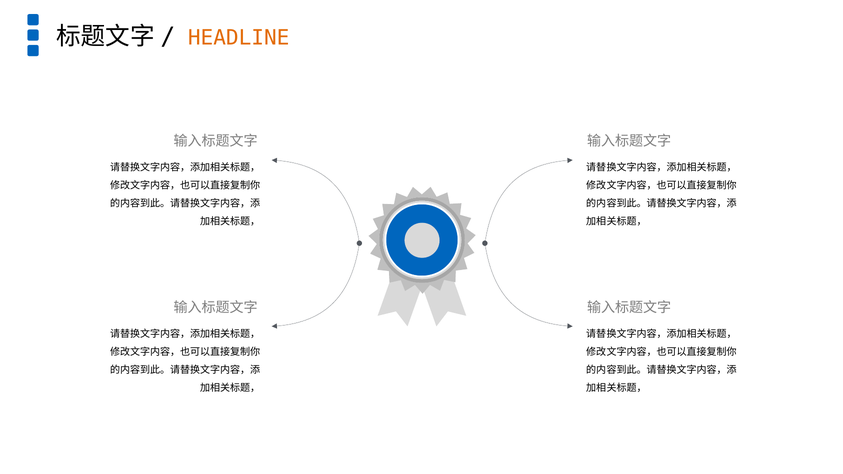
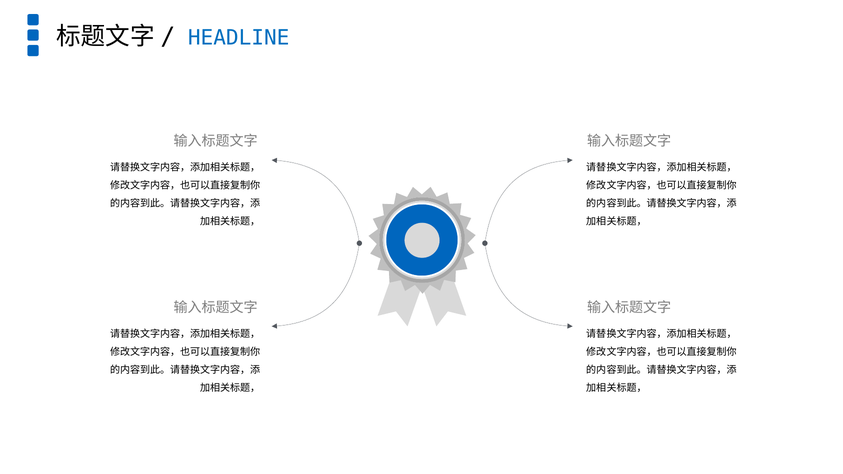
HEADLINE colour: orange -> blue
